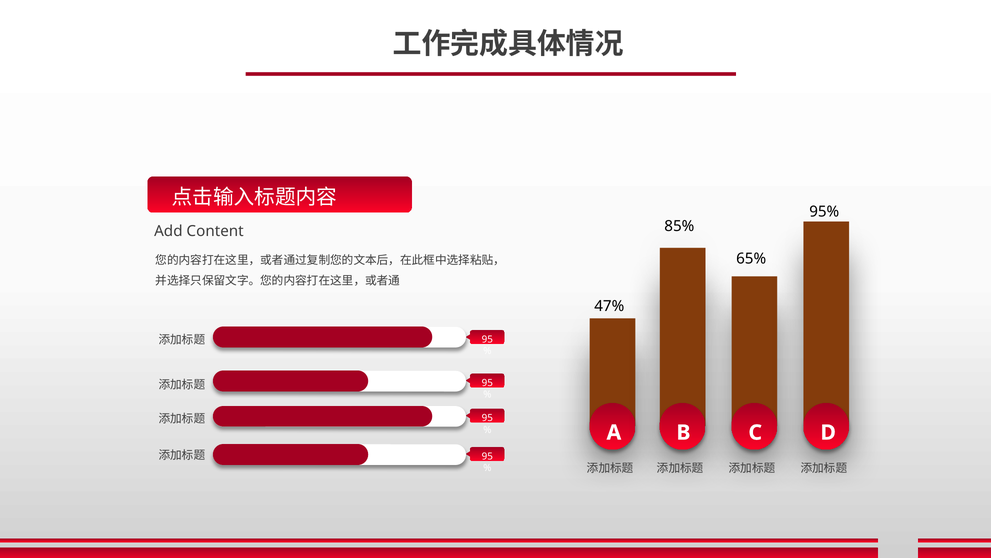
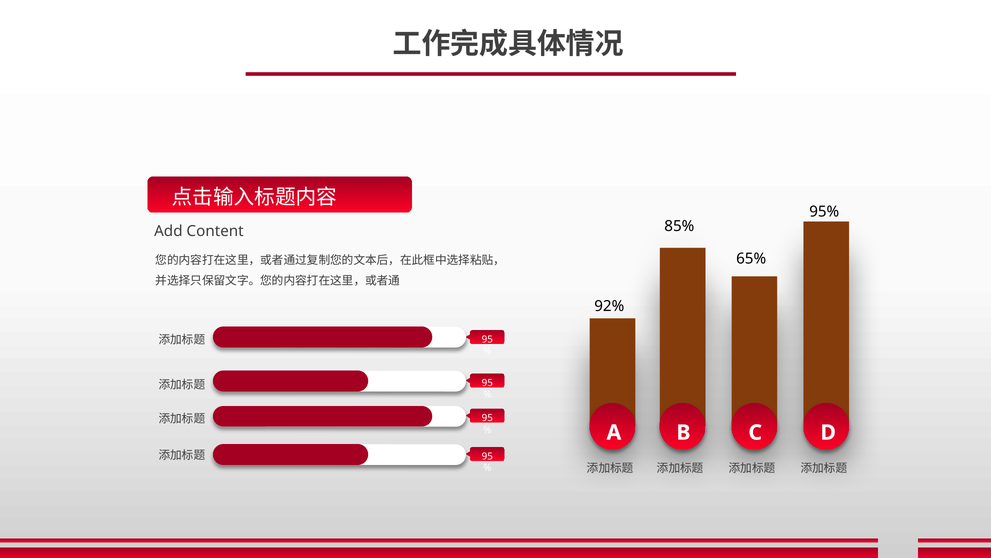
47%: 47% -> 92%
